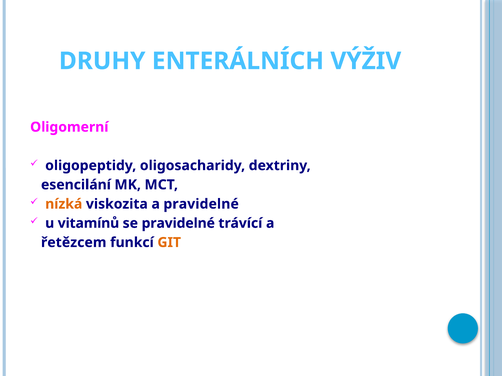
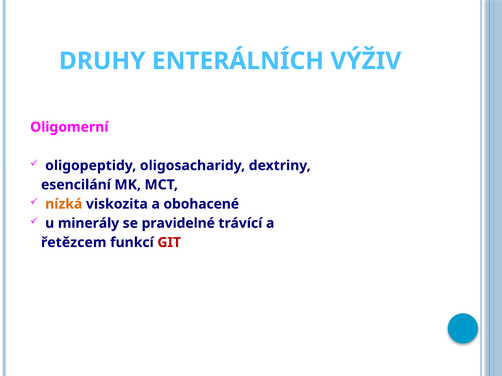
a pravidelné: pravidelné -> obohacené
vitamínů: vitamínů -> minerály
GIT colour: orange -> red
